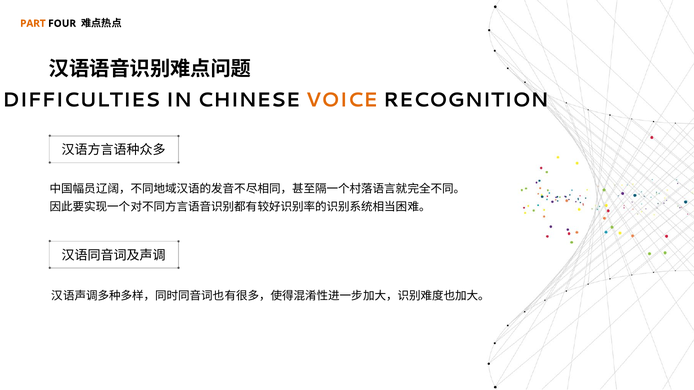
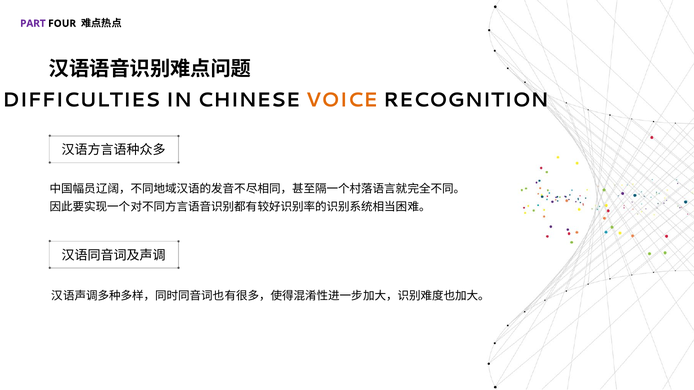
PART colour: orange -> purple
